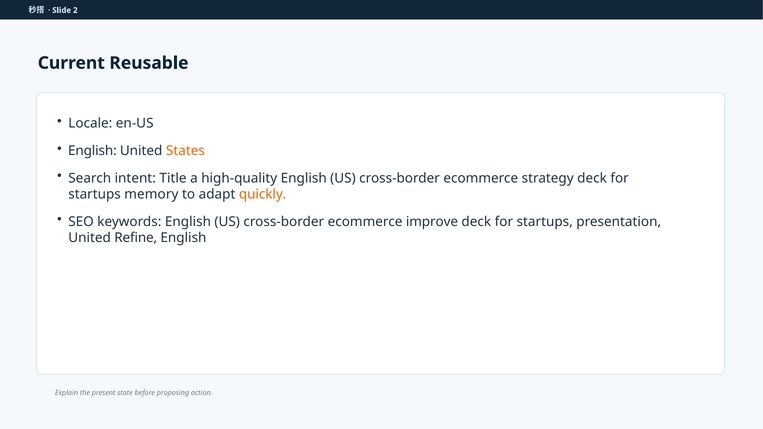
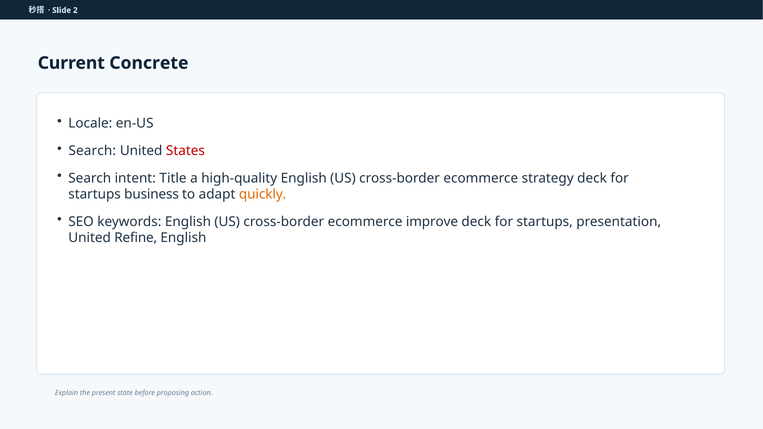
Reusable: Reusable -> Concrete
English at (92, 151): English -> Search
States colour: orange -> red
memory: memory -> business
